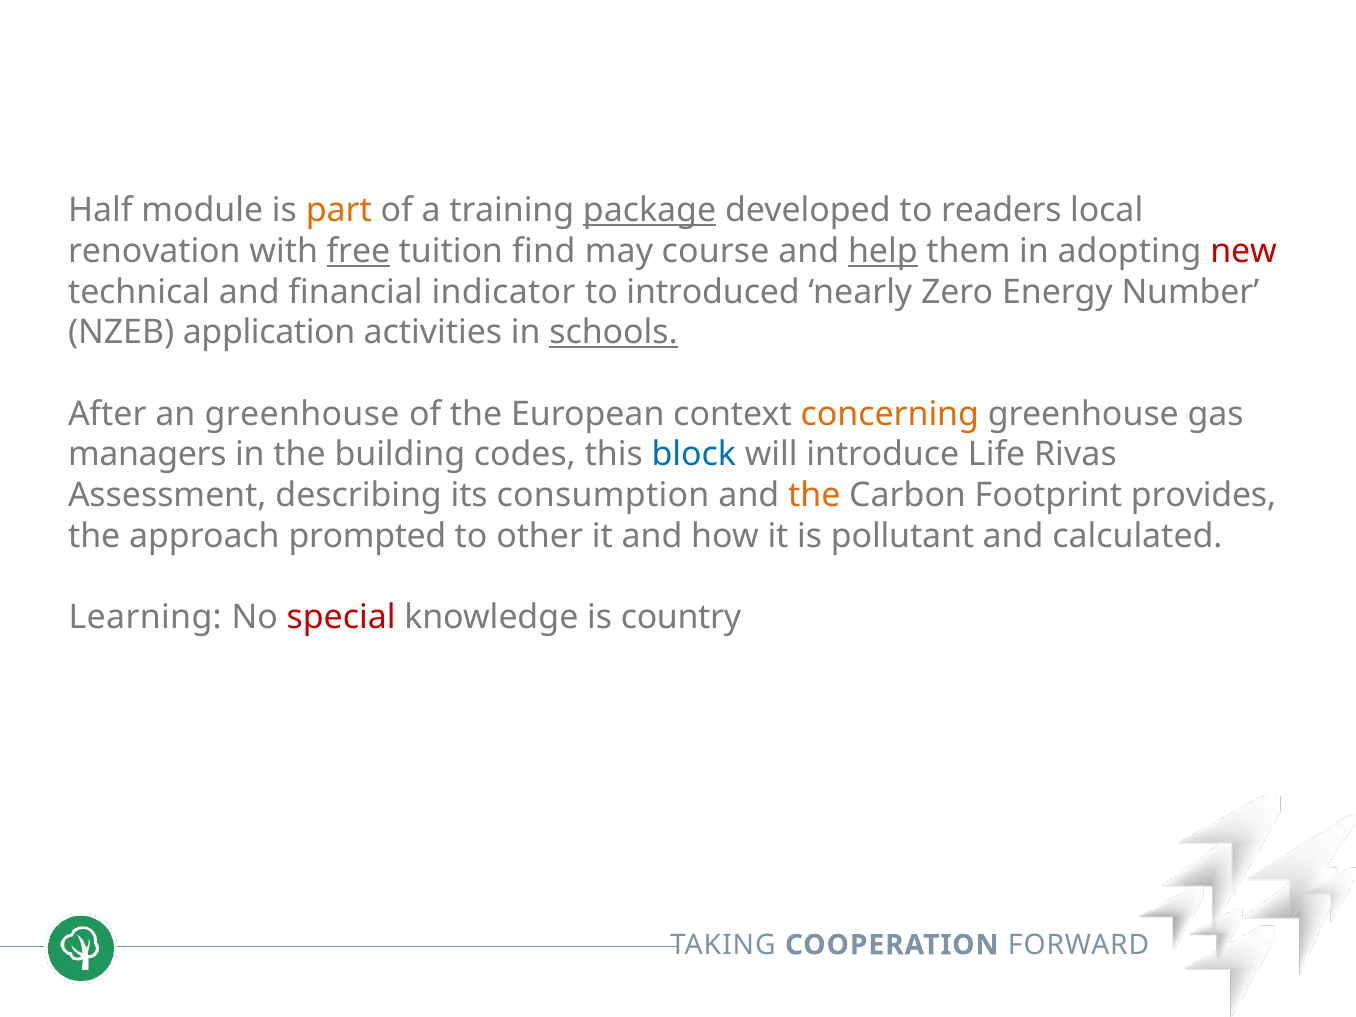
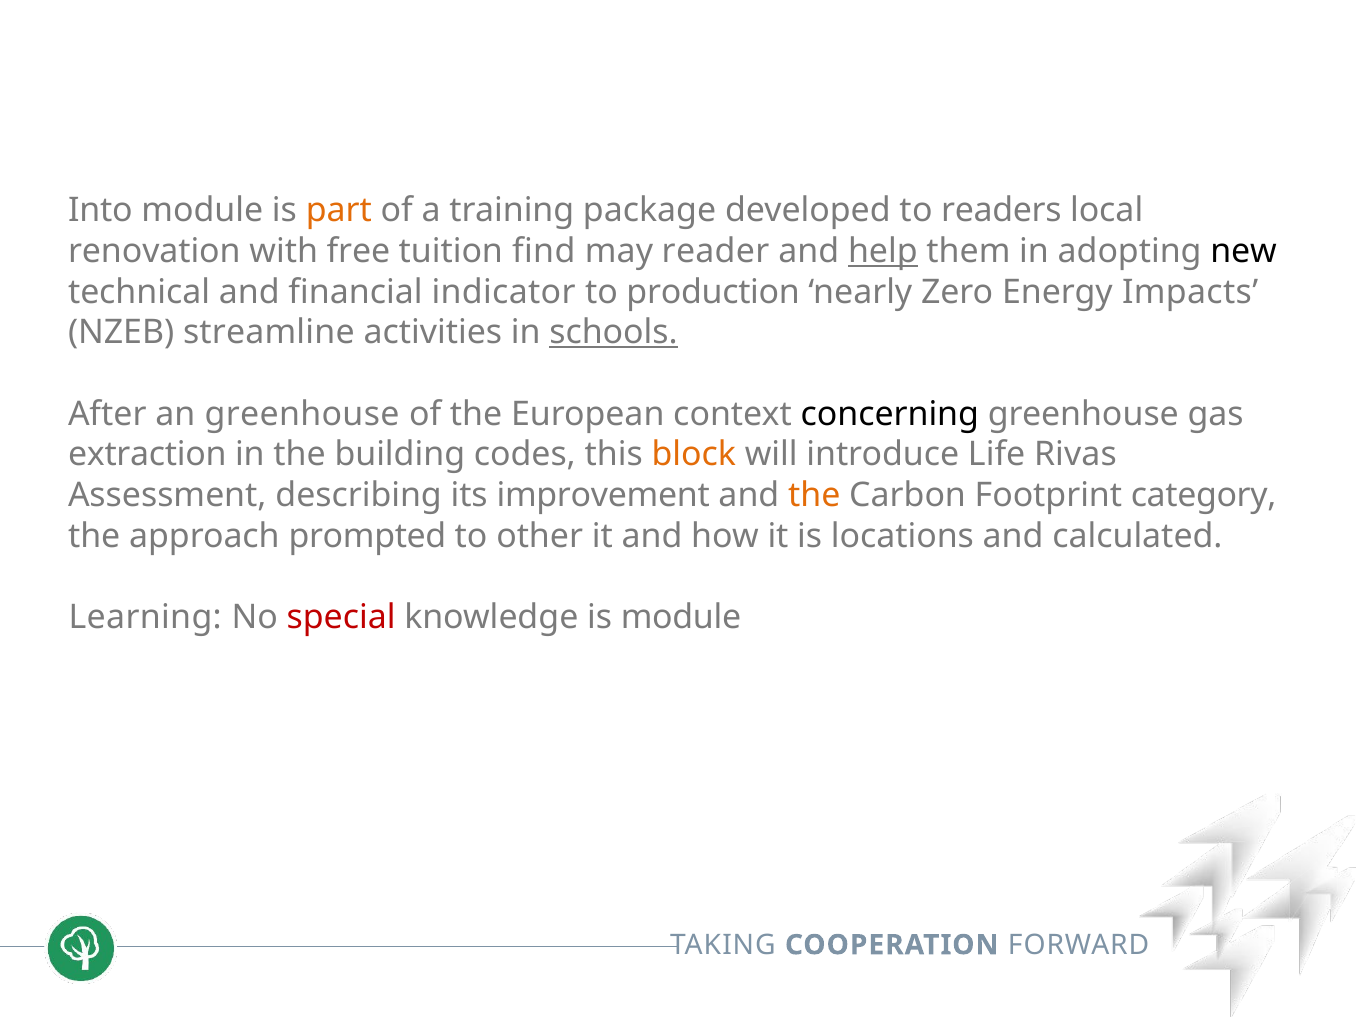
Half: Half -> Into
package underline: present -> none
free underline: present -> none
course: course -> reader
new colour: red -> black
introduced: introduced -> production
Number: Number -> Impacts
application: application -> streamline
concerning colour: orange -> black
managers: managers -> extraction
block colour: blue -> orange
consumption: consumption -> improvement
provides: provides -> category
pollutant: pollutant -> locations
is country: country -> module
